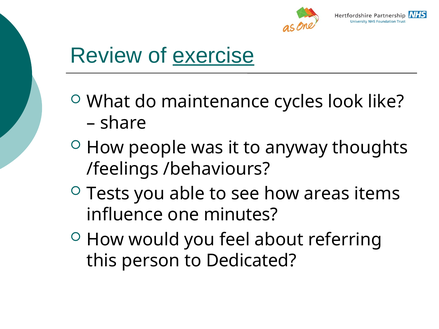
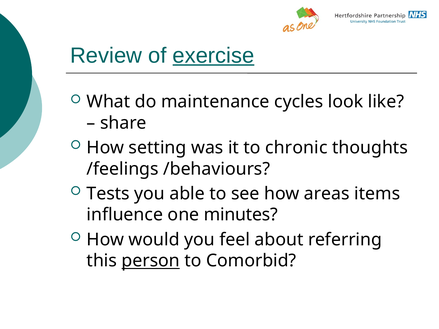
people: people -> setting
anyway: anyway -> chronic
person underline: none -> present
Dedicated: Dedicated -> Comorbid
